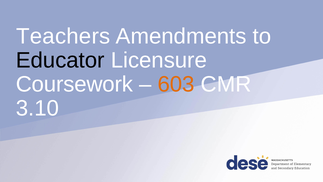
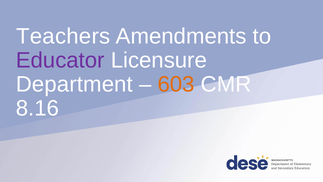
Educator colour: black -> purple
Coursework: Coursework -> Department
3.10: 3.10 -> 8.16
